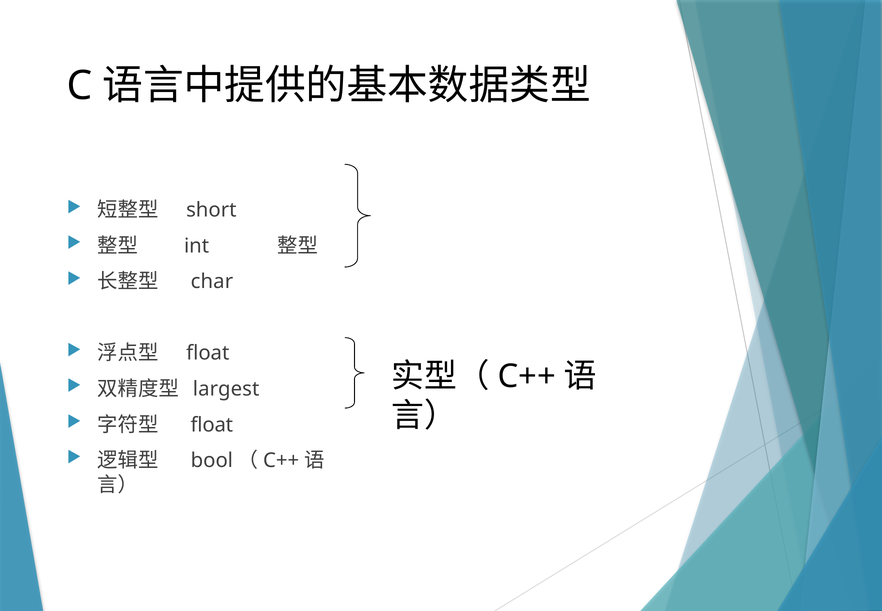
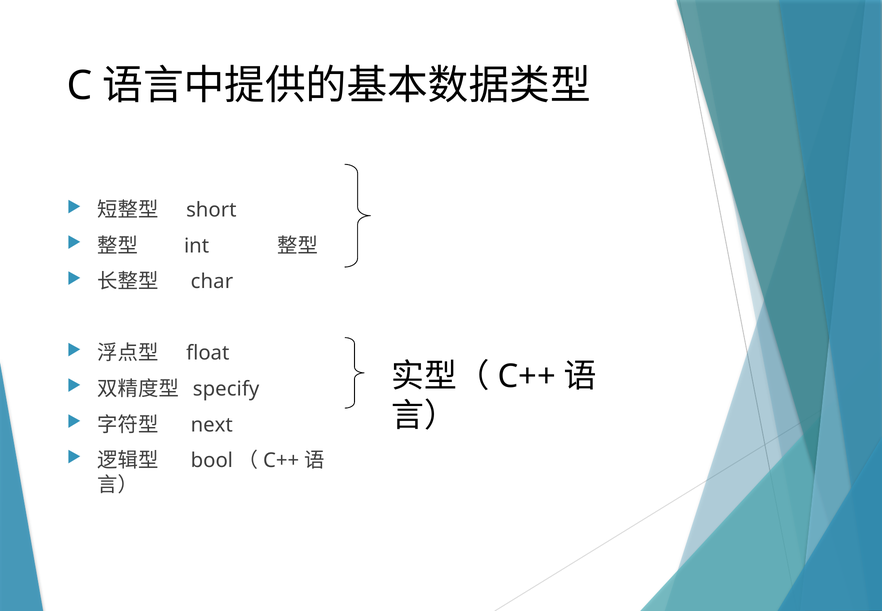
largest: largest -> specify
float at (212, 425): float -> next
